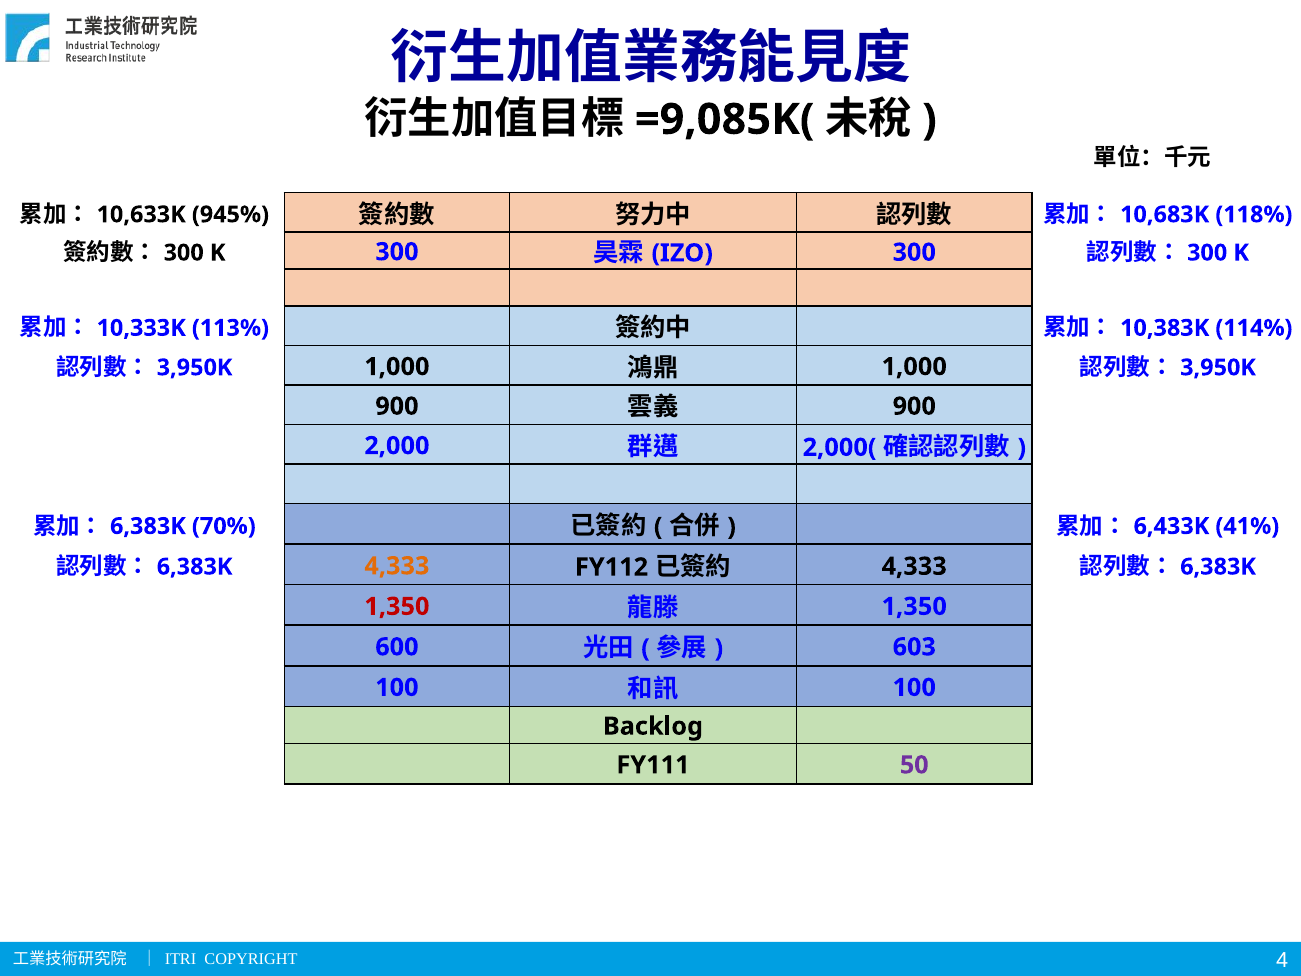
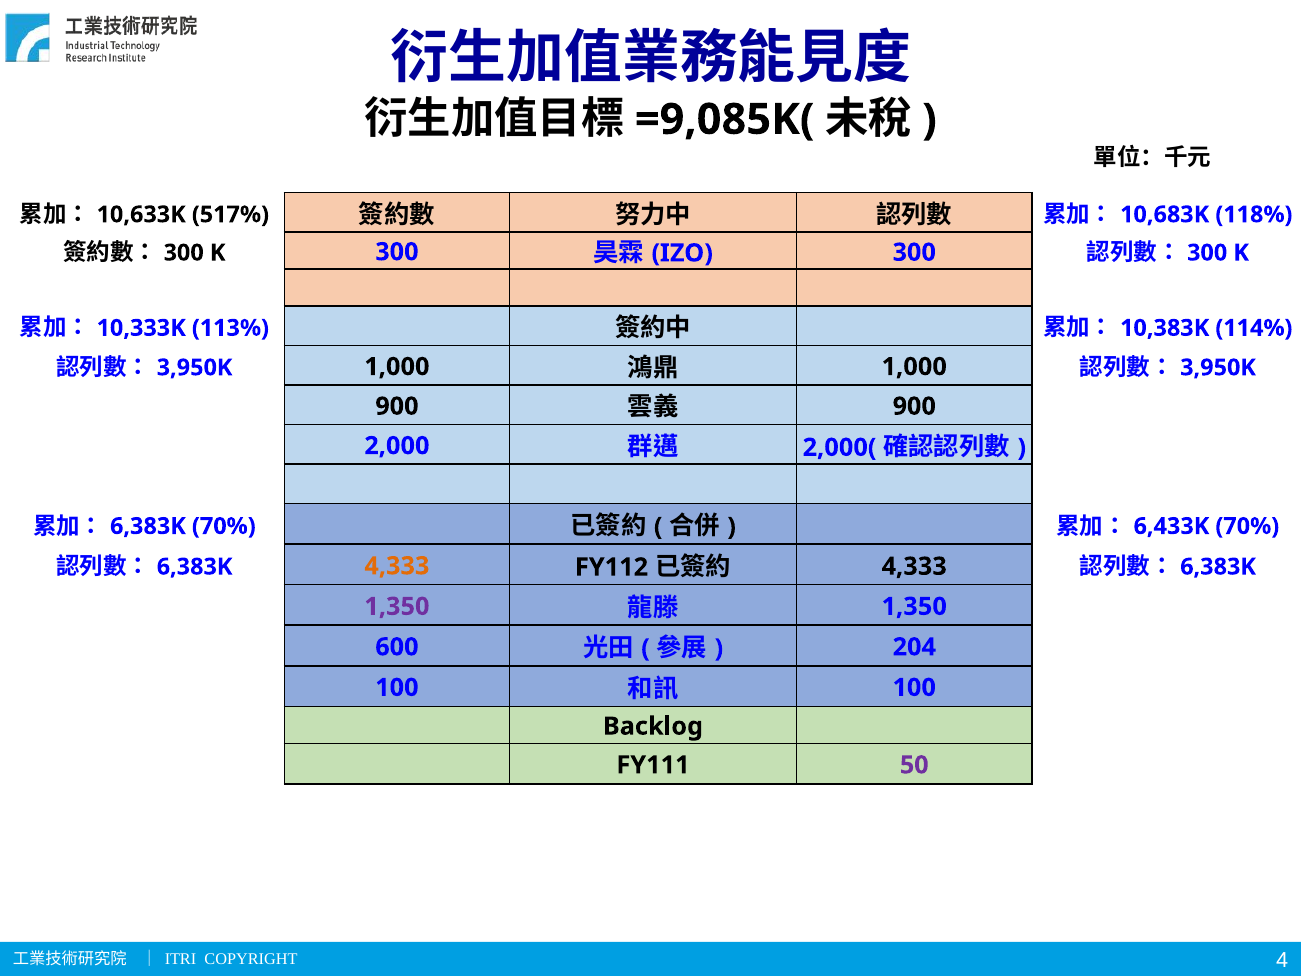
945%: 945% -> 517%
41% at (1247, 526): 41% -> 70%
1,350 at (397, 606) colour: red -> purple
603: 603 -> 204
